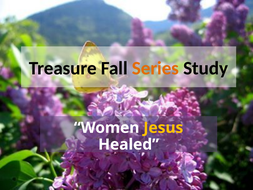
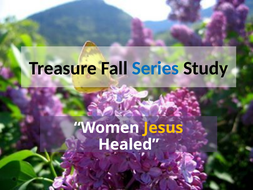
Series colour: orange -> blue
